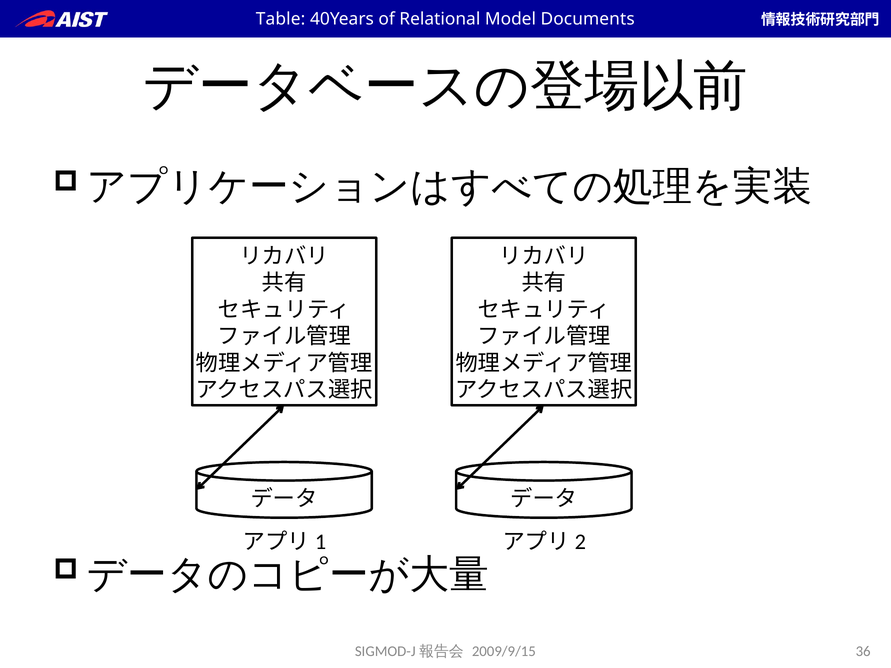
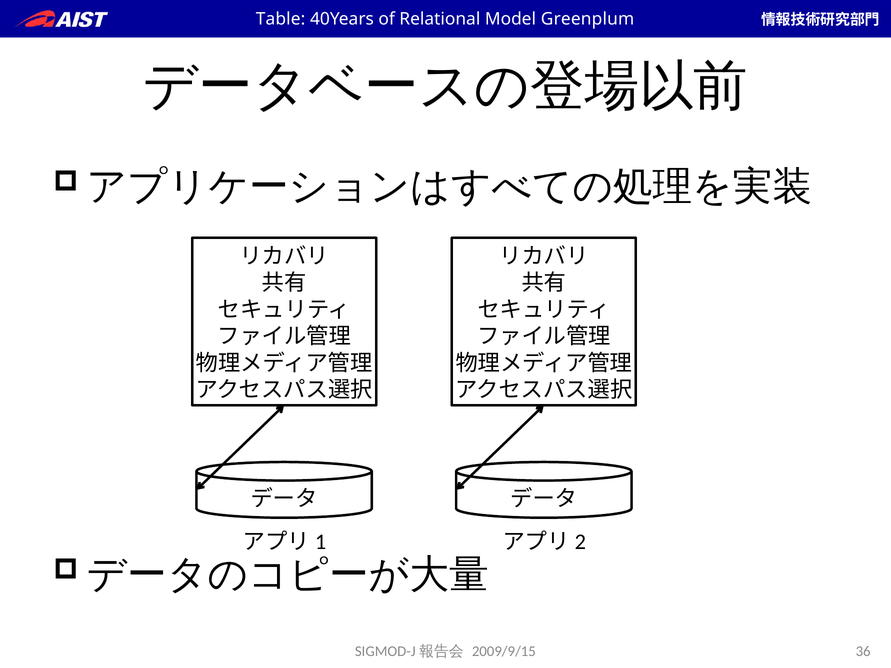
Documents: Documents -> Greenplum
